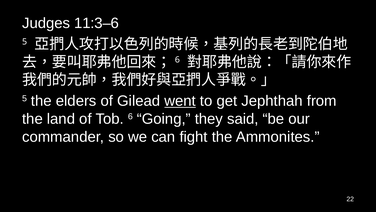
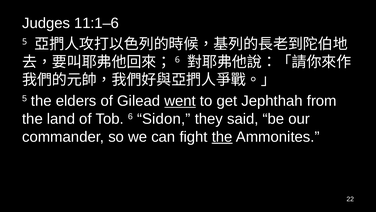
11:3–6: 11:3–6 -> 11:1–6
Going: Going -> Sidon
the at (222, 137) underline: none -> present
